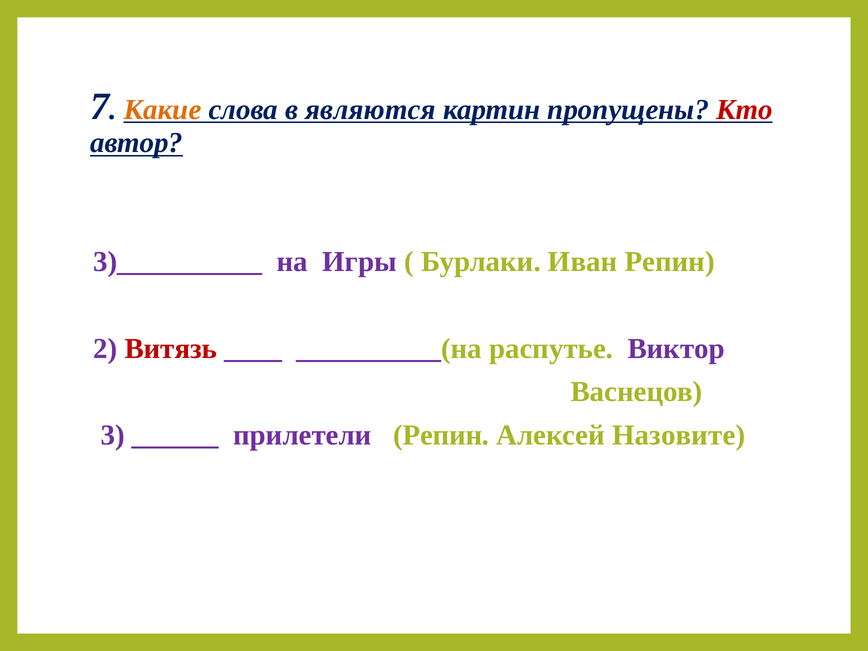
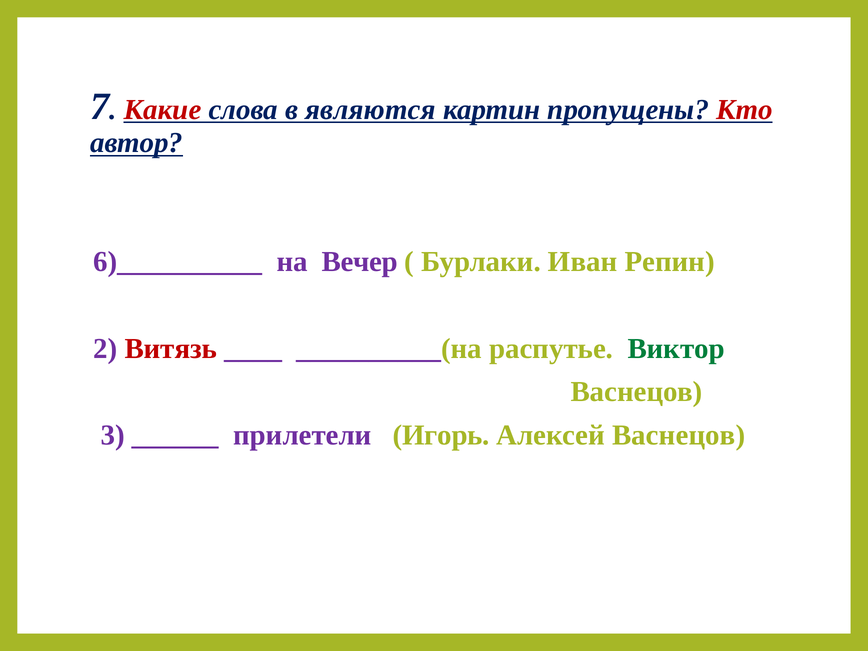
Какие colour: orange -> red
3)__________: 3)__________ -> 6)__________
Игры: Игры -> Вечер
Виктор colour: purple -> green
прилетели Репин: Репин -> Игорь
Алексей Назовите: Назовите -> Васнецов
